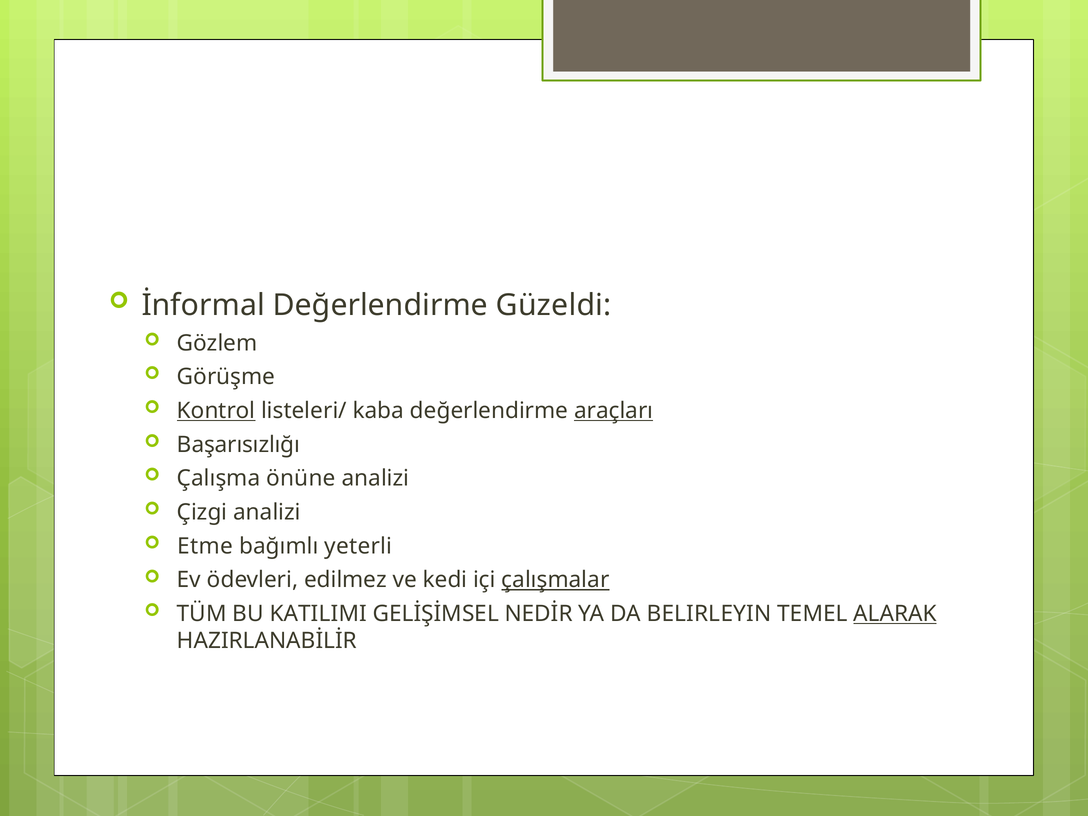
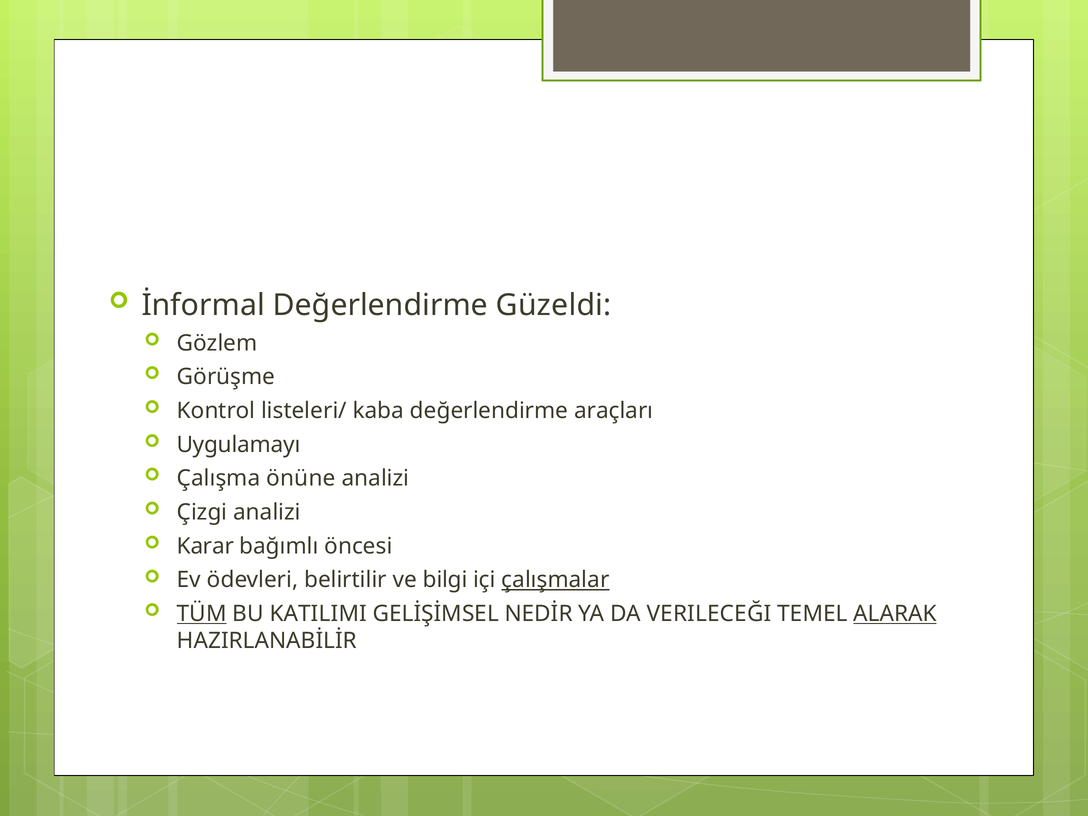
Kontrol underline: present -> none
araçları underline: present -> none
Başarısızlığı: Başarısızlığı -> Uygulamayı
Etme: Etme -> Karar
yeterli: yeterli -> öncesi
edilmez: edilmez -> belirtilir
kedi: kedi -> bilgi
TÜM underline: none -> present
BELIRLEYIN: BELIRLEYIN -> VERILECEĞI
